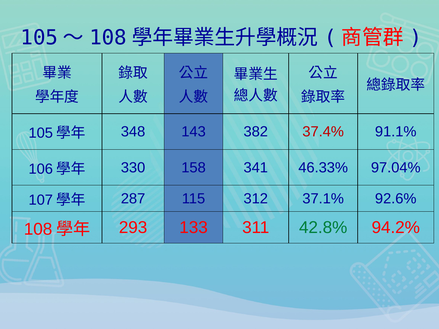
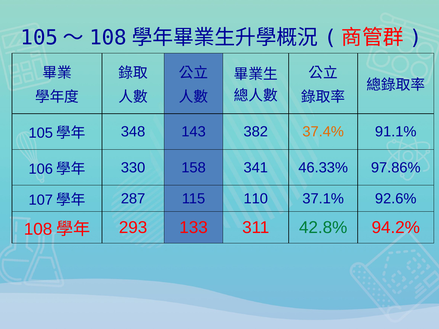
37.4% colour: red -> orange
97.04%: 97.04% -> 97.86%
312: 312 -> 110
